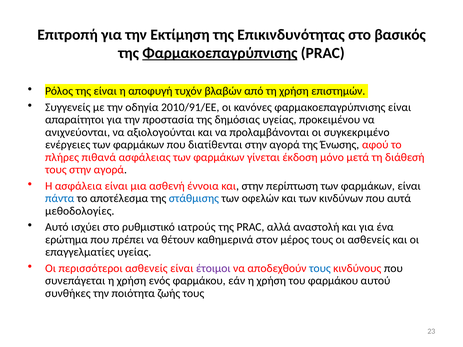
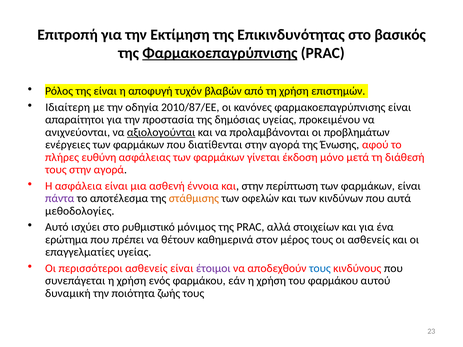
Συγγενείς: Συγγενείς -> Ιδιαίτερη
2010/91/EΕ: 2010/91/EΕ -> 2010/87/EΕ
αξιολογούνται underline: none -> present
συγκεκριμένο: συγκεκριμένο -> προβλημάτων
πιθανά: πιθανά -> ευθύνη
πάντα colour: blue -> purple
στάθμισης colour: blue -> orange
ιατρούς: ιατρούς -> μόνιμος
αναστολή: αναστολή -> στοιχείων
συνθήκες: συνθήκες -> δυναμική
